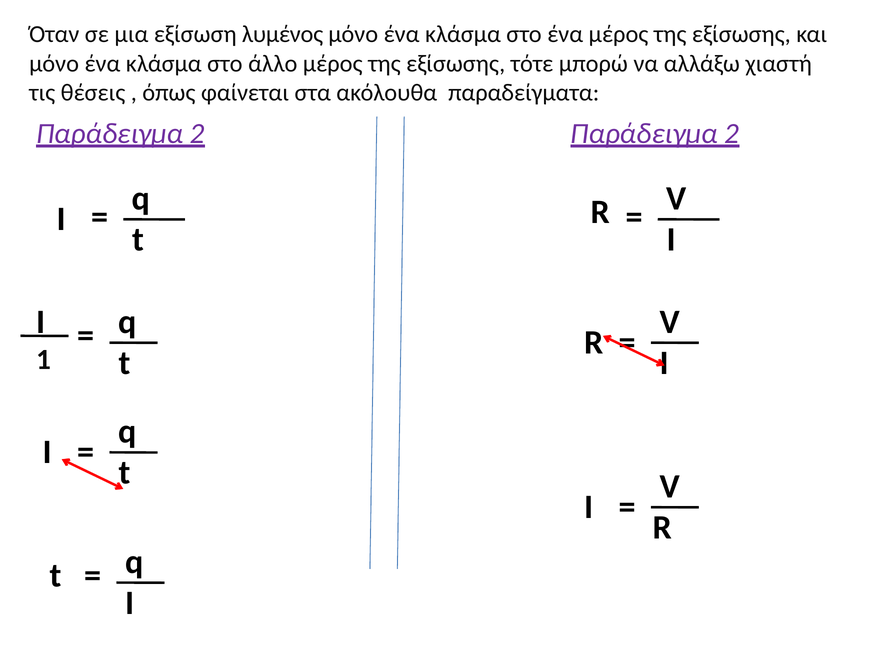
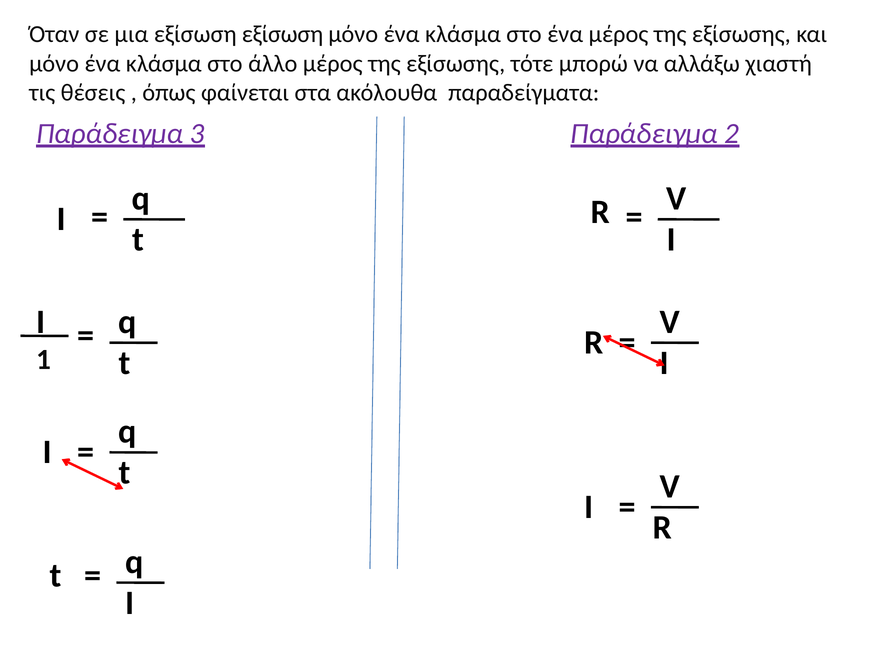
εξίσωση λυμένος: λυμένος -> εξίσωση
2 at (197, 134): 2 -> 3
